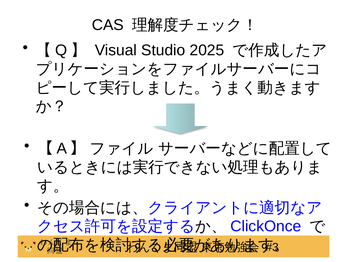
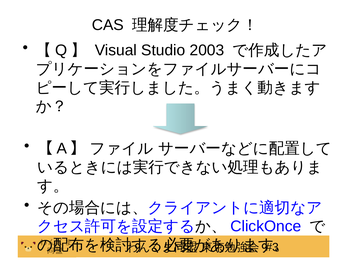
2025: 2025 -> 2003
